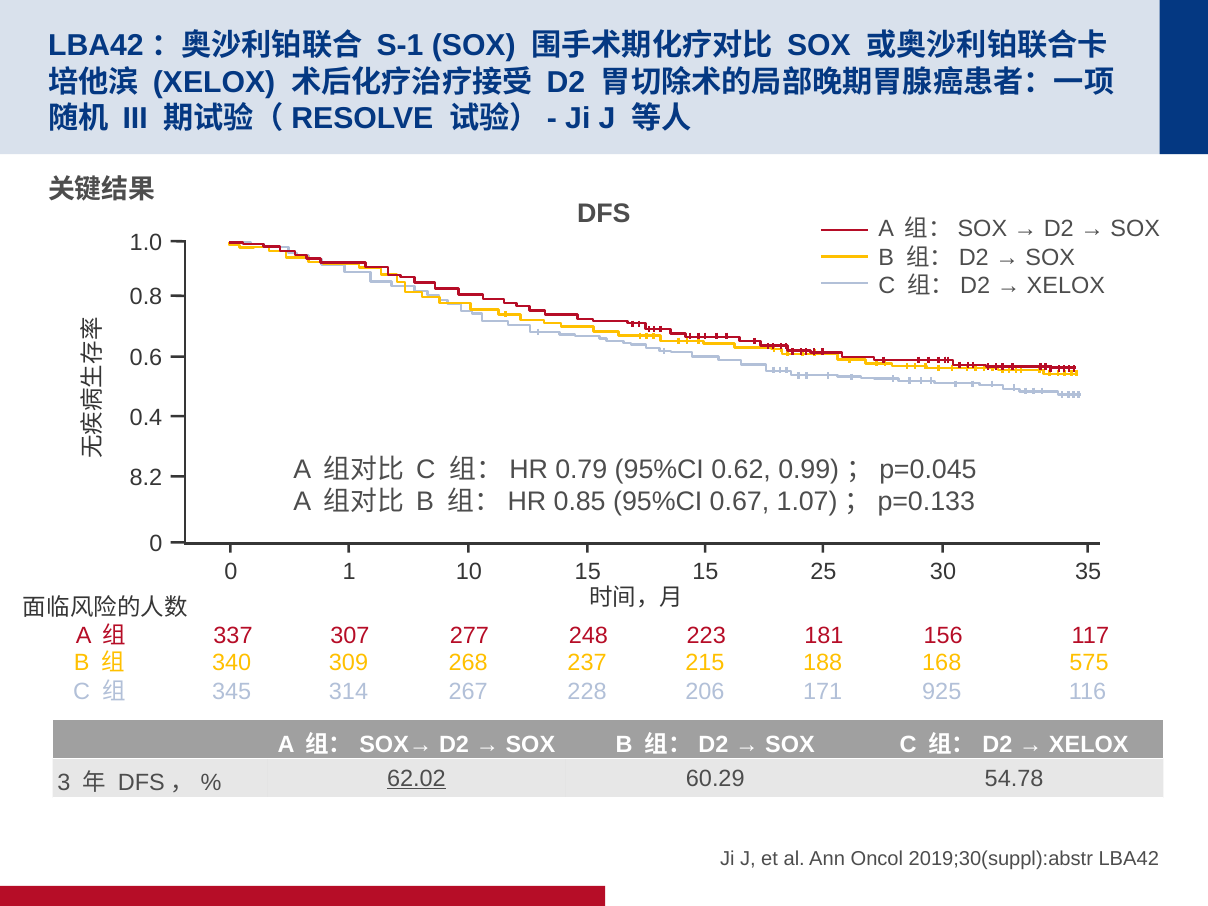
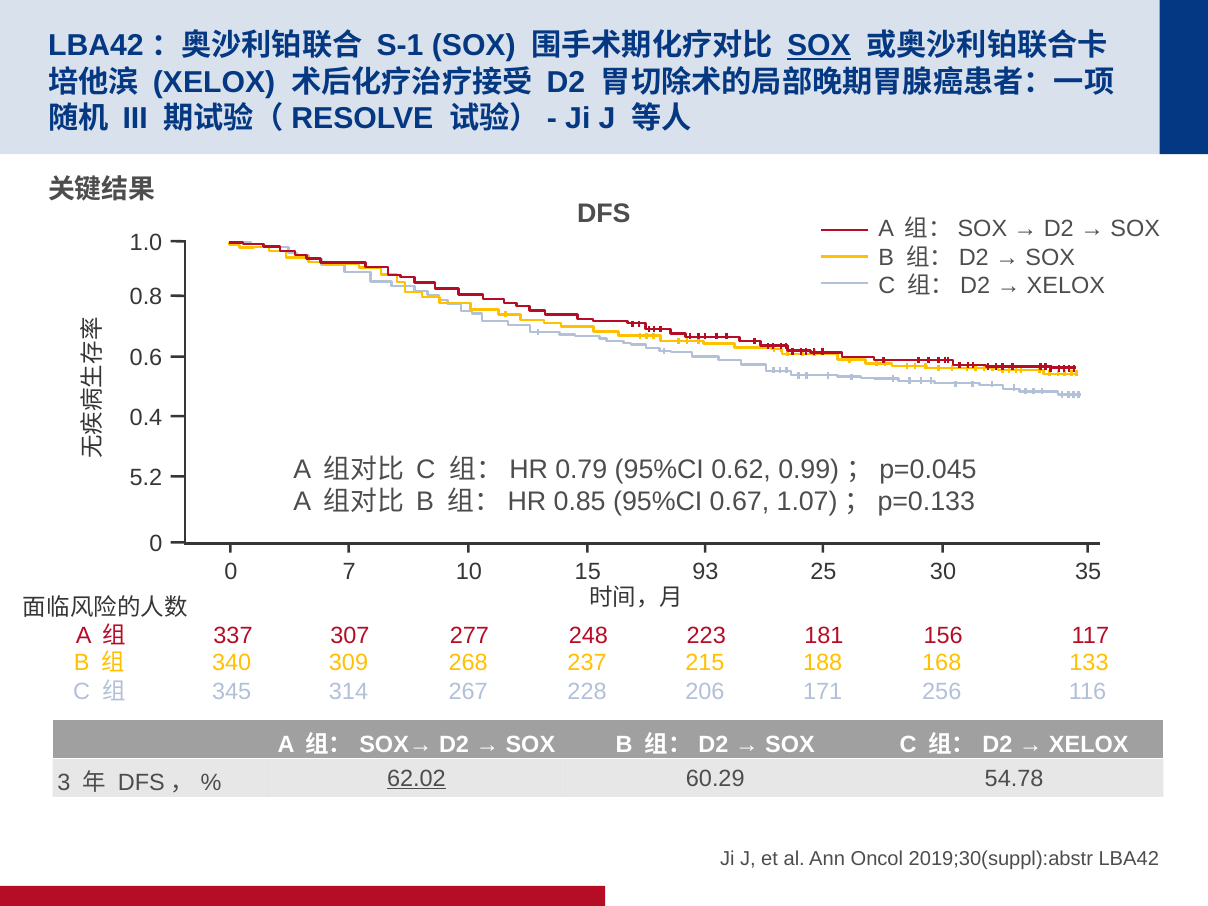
SOX at (819, 46) underline: none -> present
8.2: 8.2 -> 5.2
1: 1 -> 7
15 15: 15 -> 93
575: 575 -> 133
925: 925 -> 256
